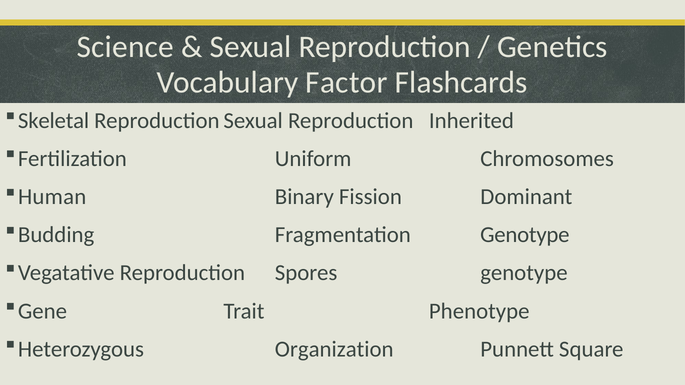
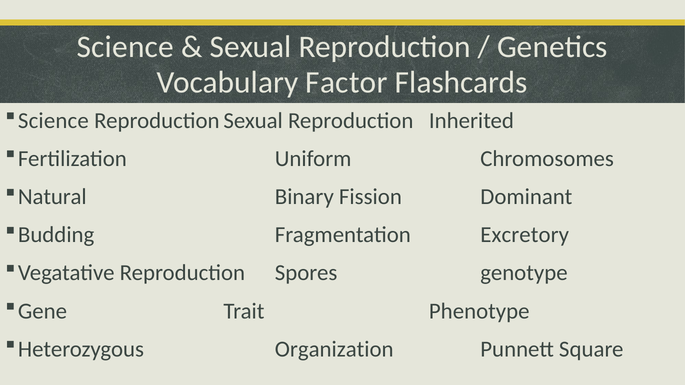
Skeletal at (54, 121): Skeletal -> Science
Human: Human -> Natural
Fragmentation Genotype: Genotype -> Excretory
